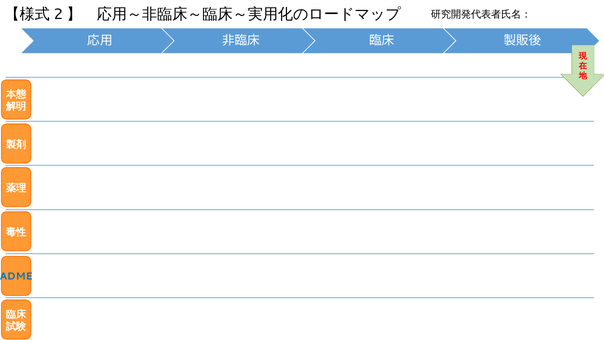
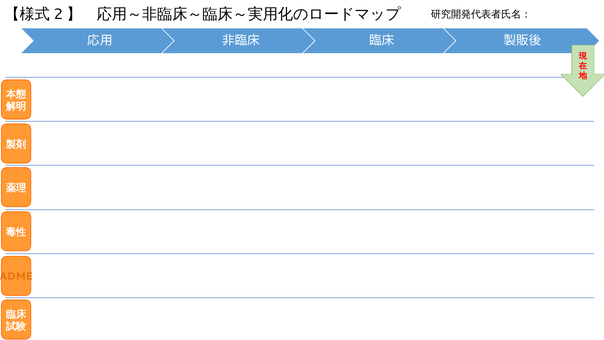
ADME colour: blue -> orange
